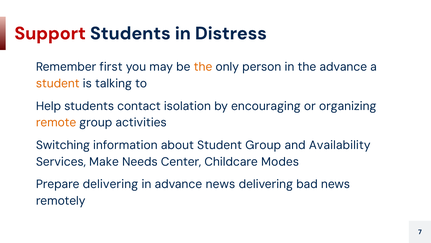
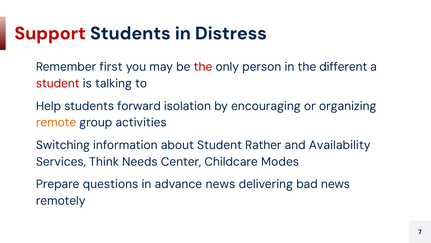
the at (203, 67) colour: orange -> red
the advance: advance -> different
student at (58, 83) colour: orange -> red
contact: contact -> forward
Student Group: Group -> Rather
Make: Make -> Think
Prepare delivering: delivering -> questions
